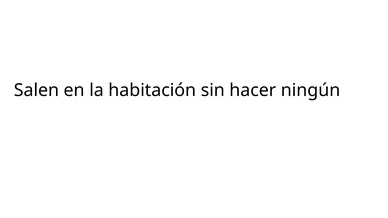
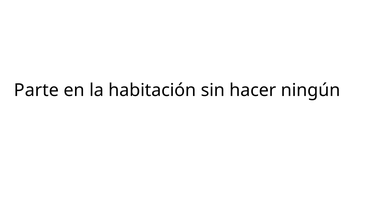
Salen: Salen -> Parte
